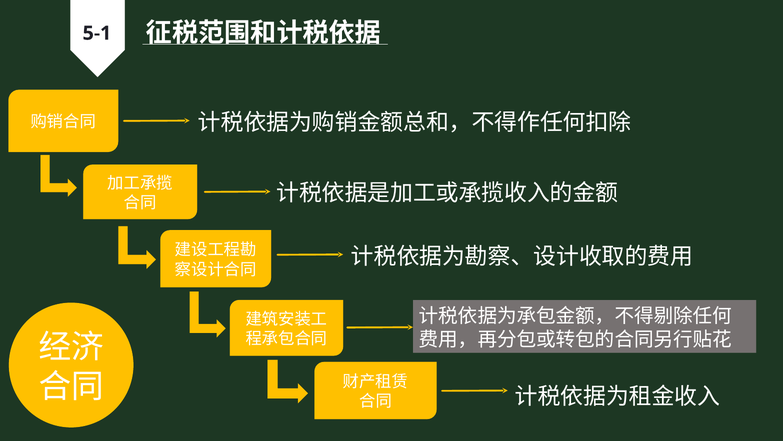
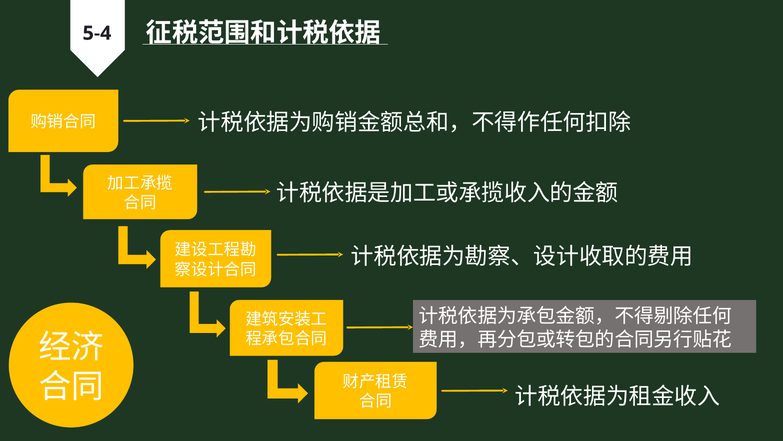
5-1: 5-1 -> 5-4
